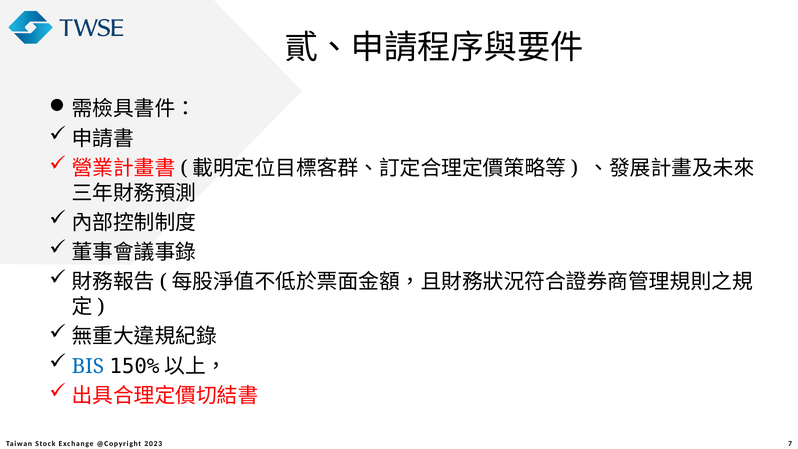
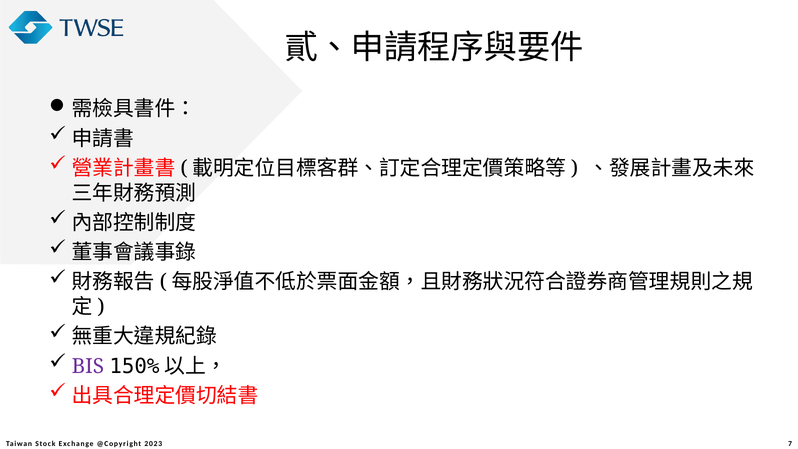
BIS colour: blue -> purple
